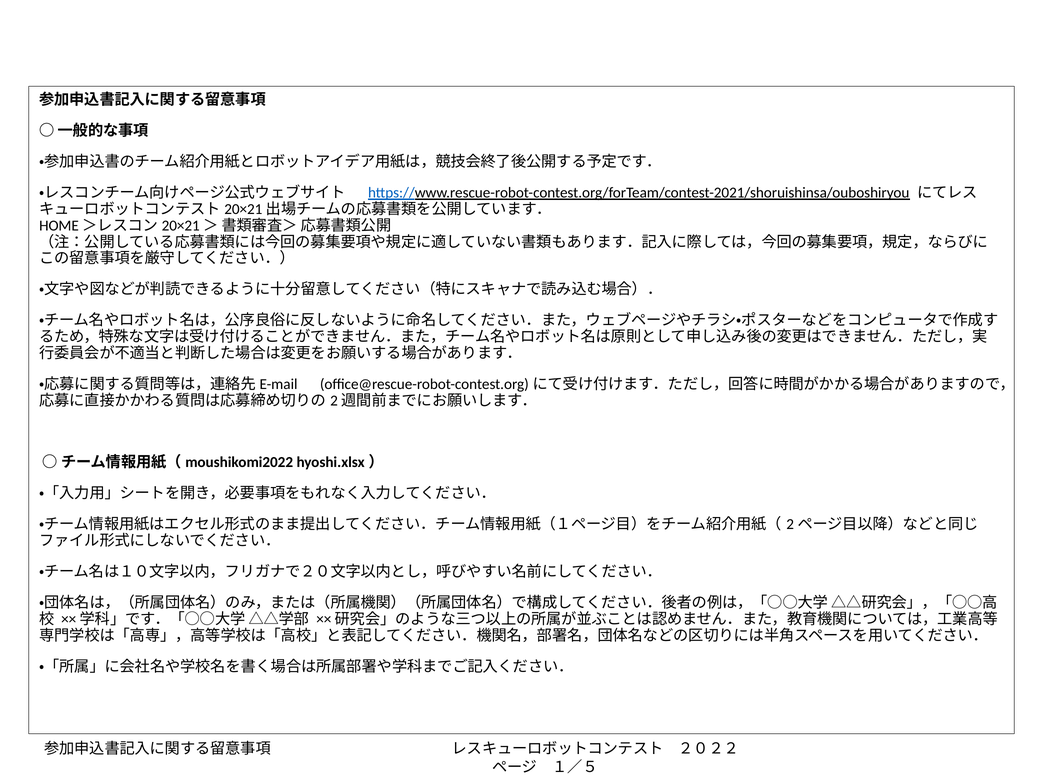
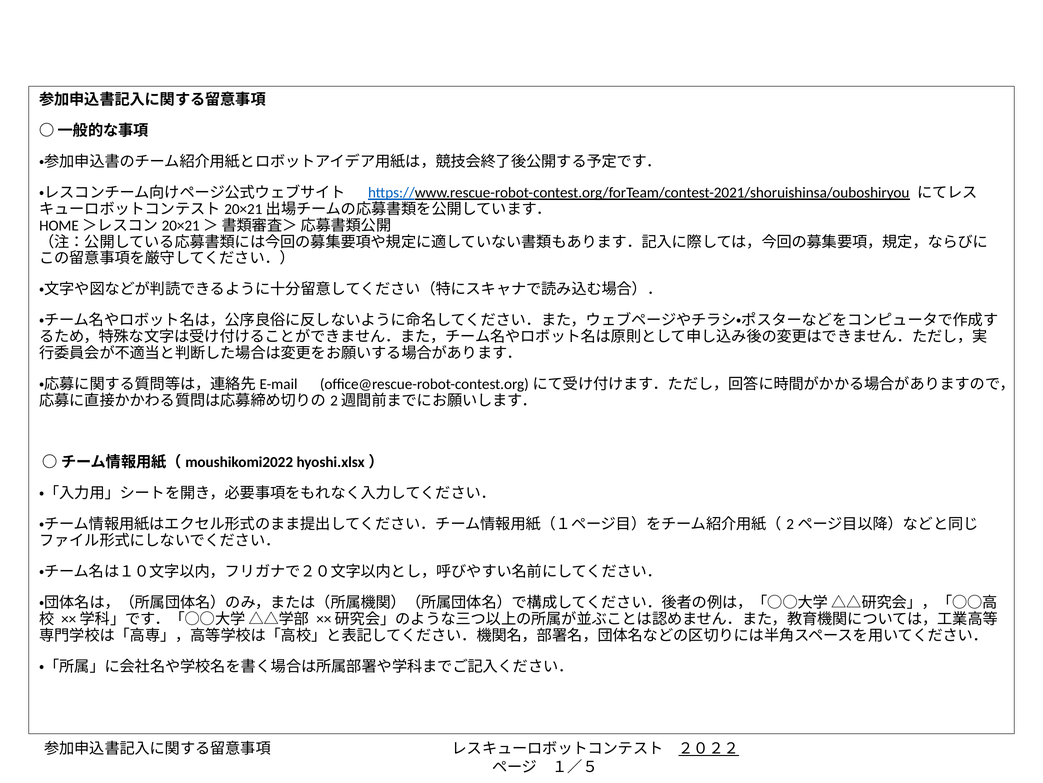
２０２２ underline: none -> present
